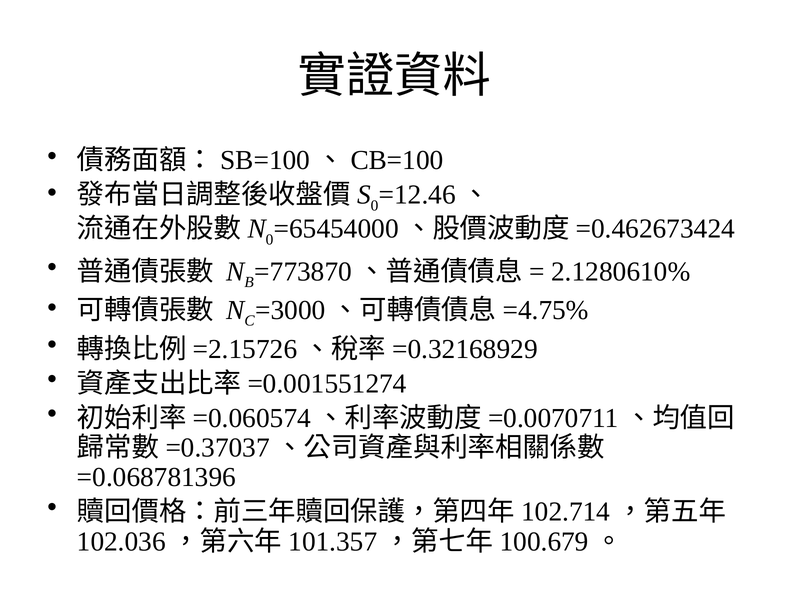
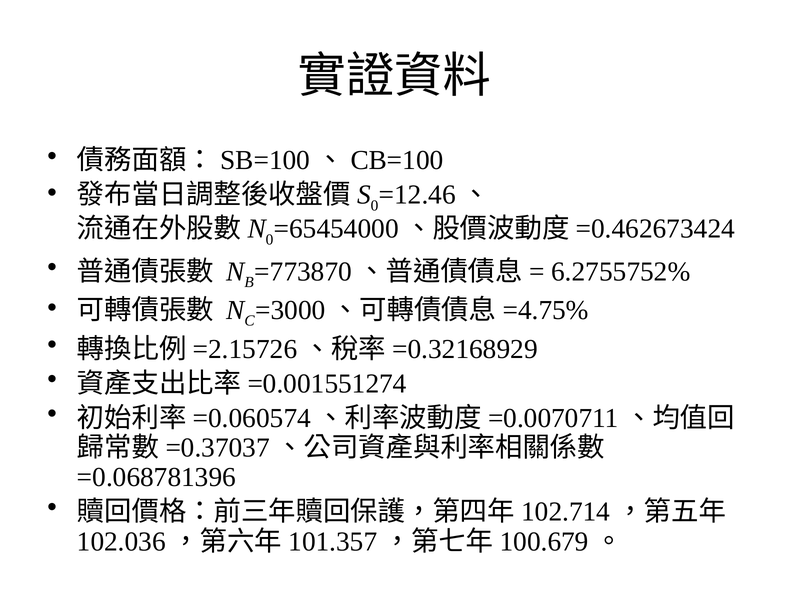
2.1280610%: 2.1280610% -> 6.2755752%
